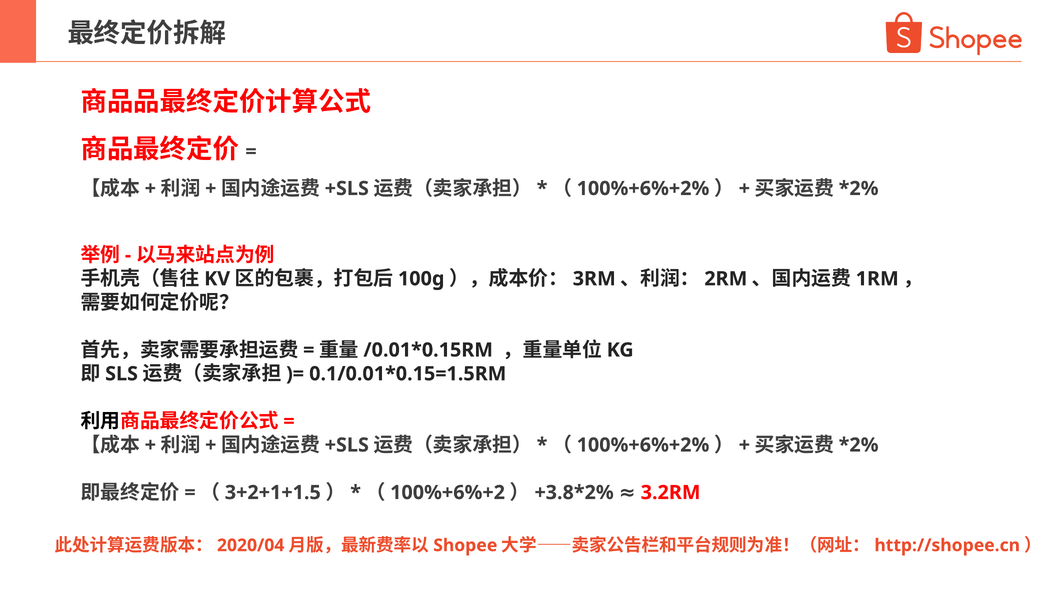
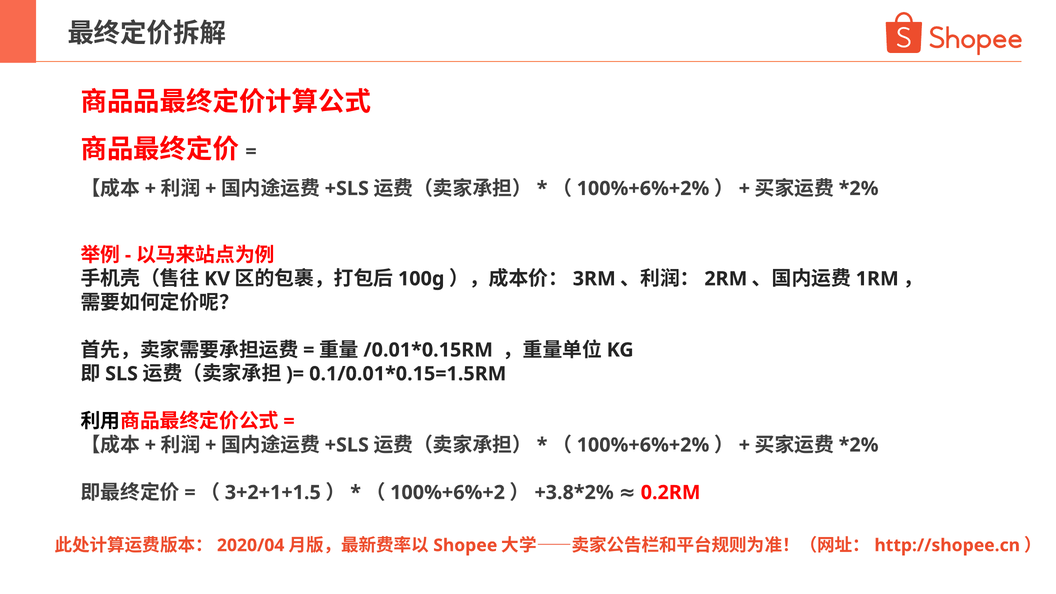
3.2RM: 3.2RM -> 0.2RM
